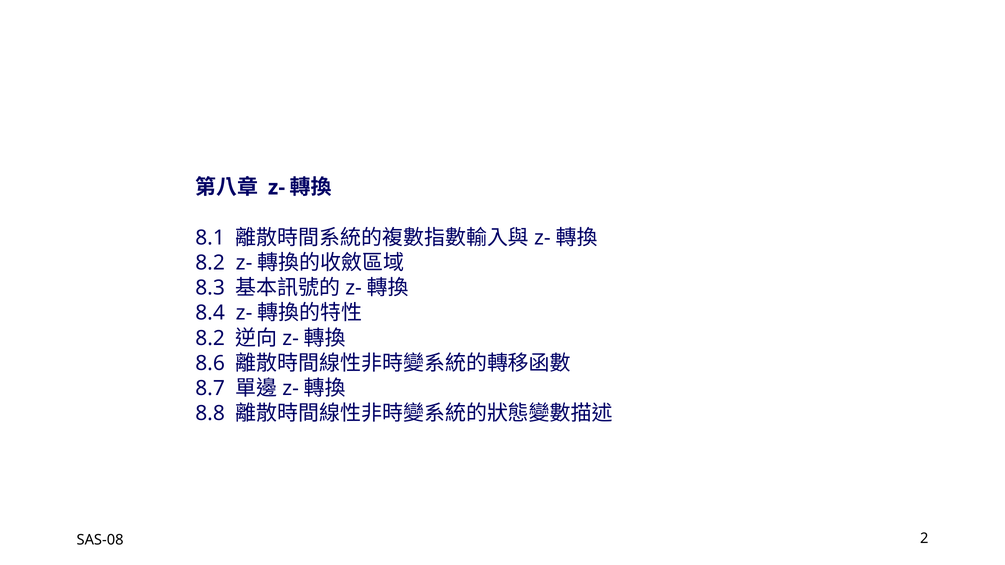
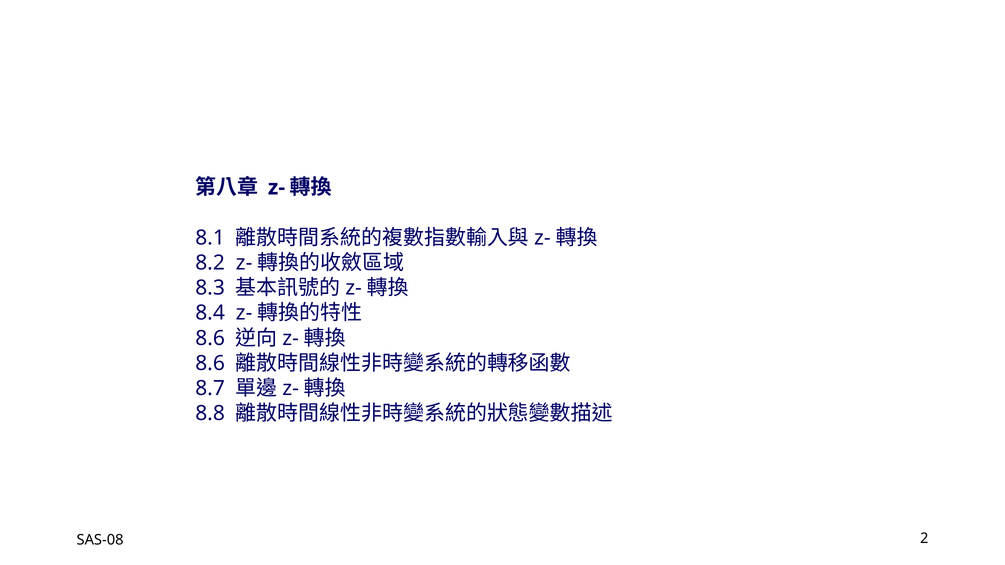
8.2 at (210, 338): 8.2 -> 8.6
